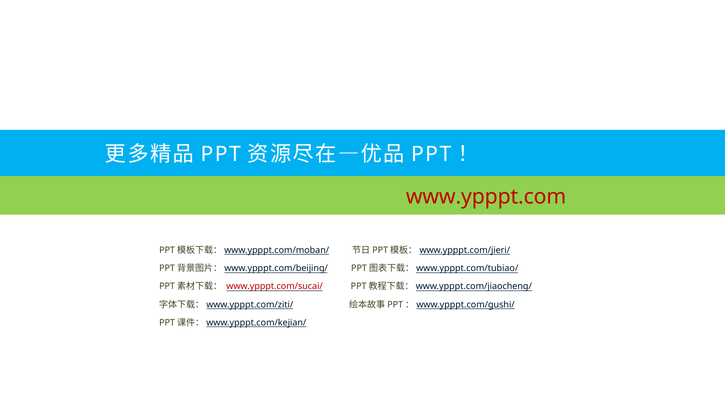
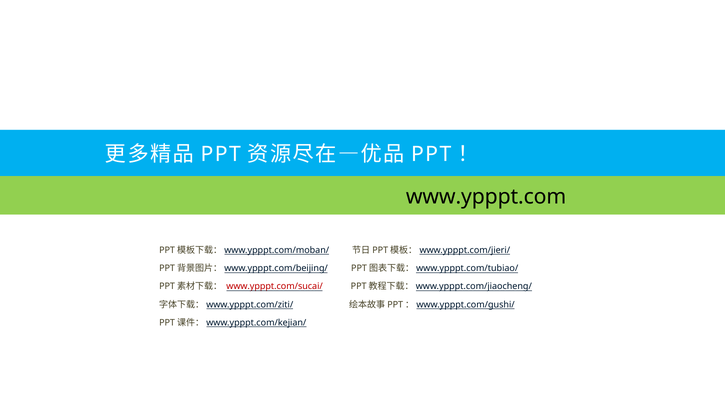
www.ypppt.com colour: red -> black
